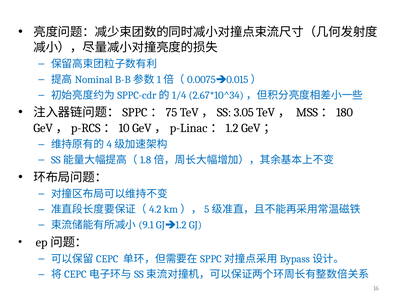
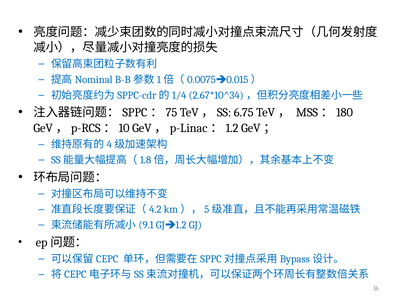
3.05: 3.05 -> 6.75
